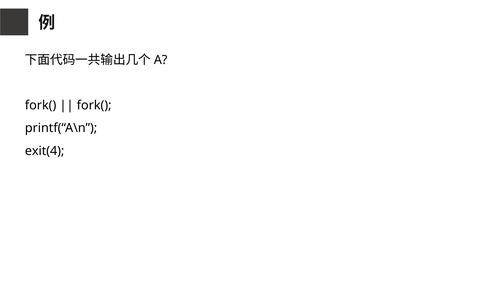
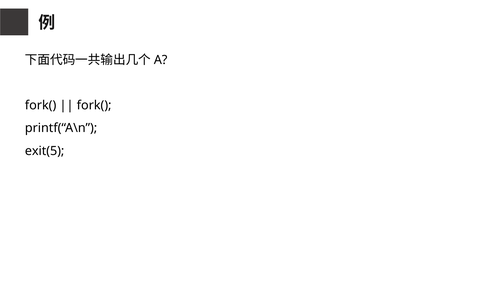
exit(4: exit(4 -> exit(5
